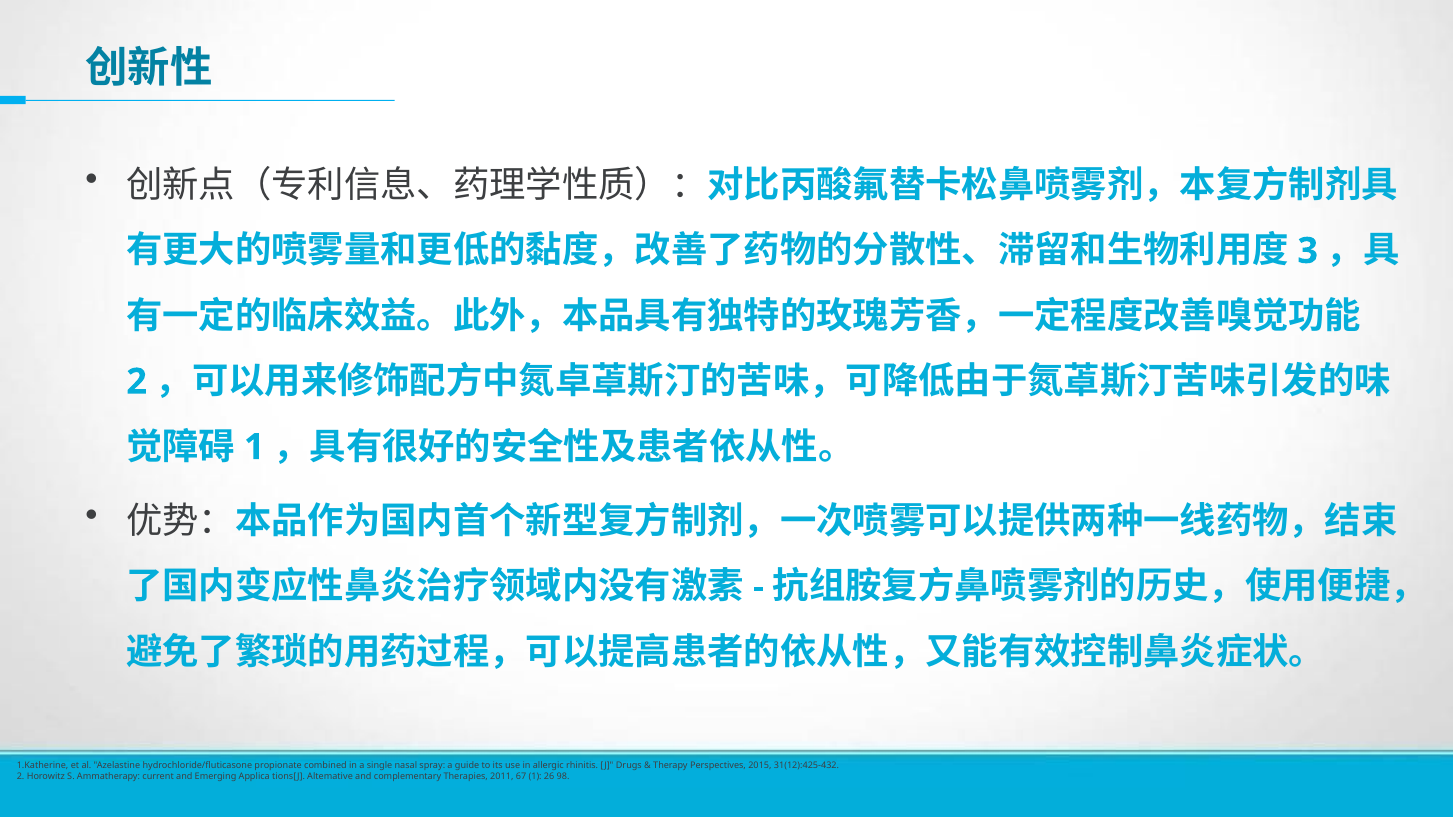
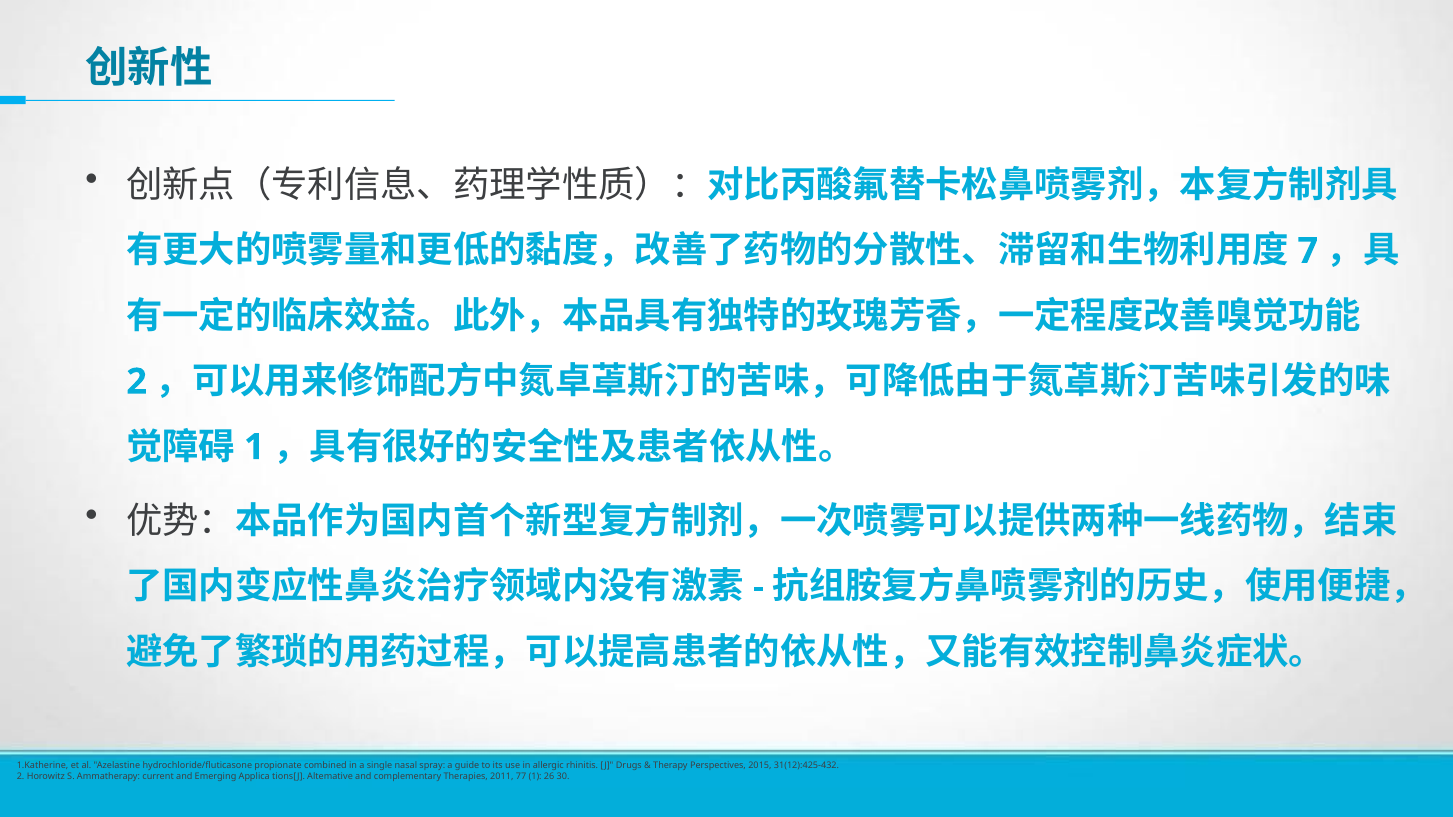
3: 3 -> 7
67: 67 -> 77
98: 98 -> 30
